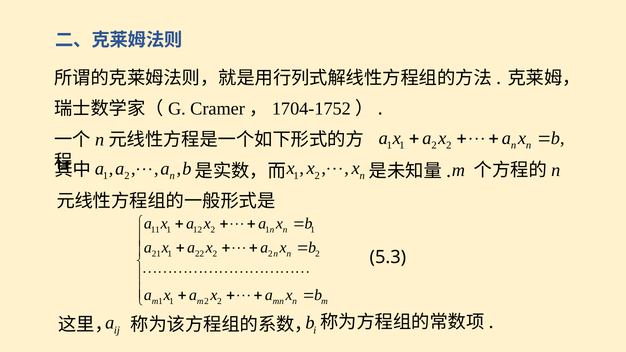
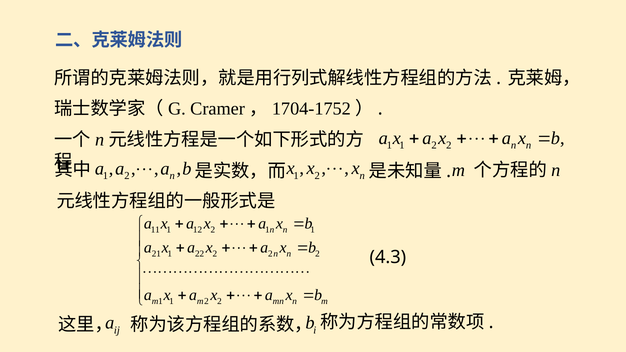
5.3: 5.3 -> 4.3
